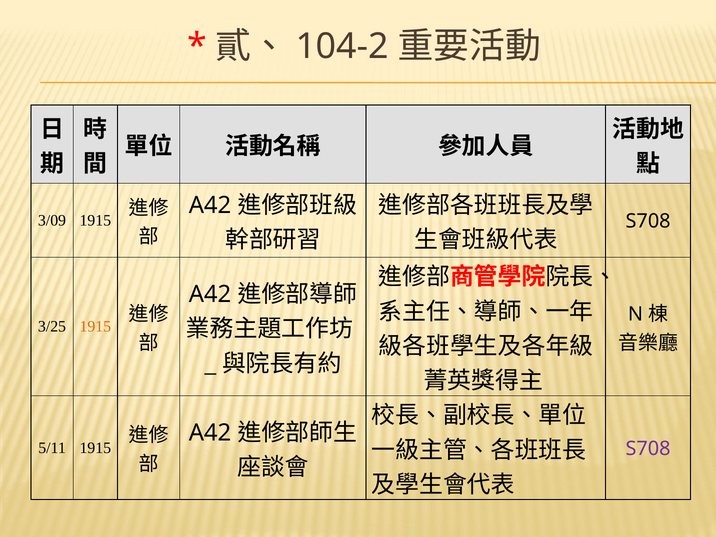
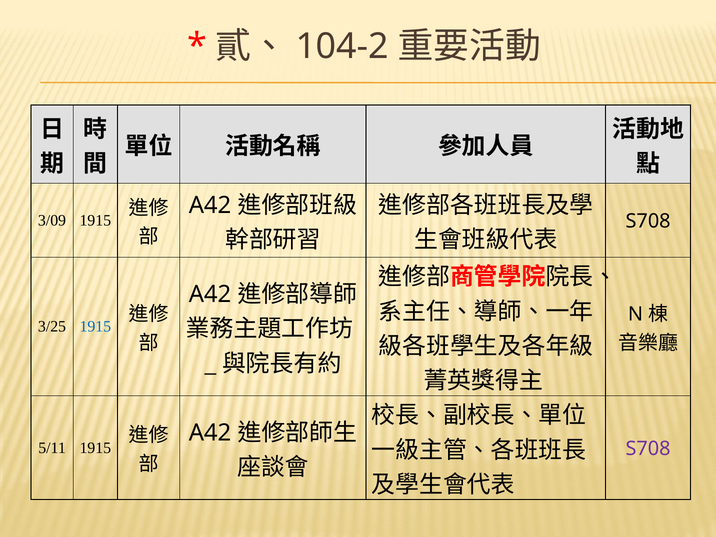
1915 at (95, 327) colour: orange -> blue
